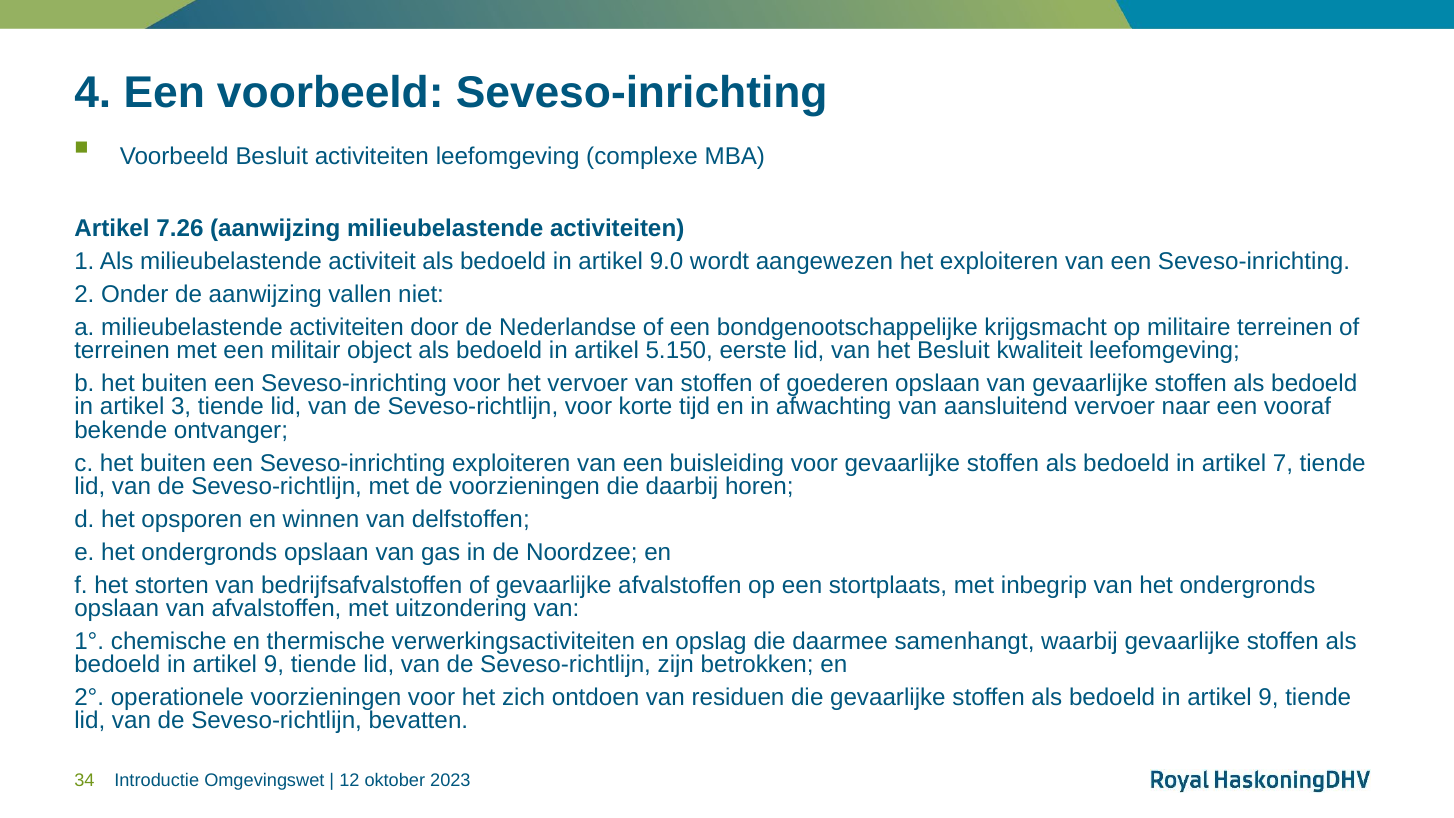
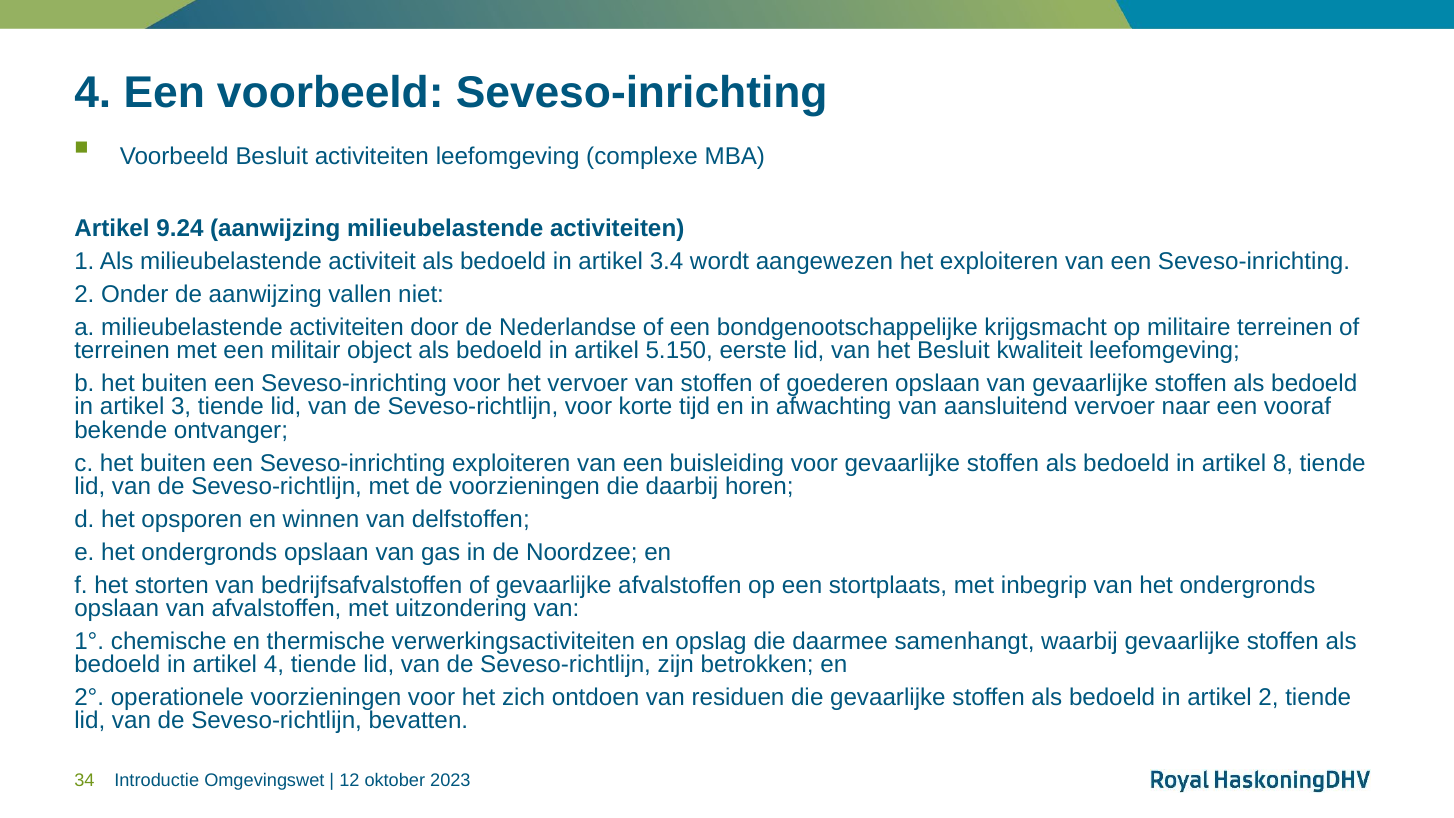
7.26: 7.26 -> 9.24
9.0: 9.0 -> 3.4
7: 7 -> 8
9 at (274, 664): 9 -> 4
9 at (1268, 697): 9 -> 2
